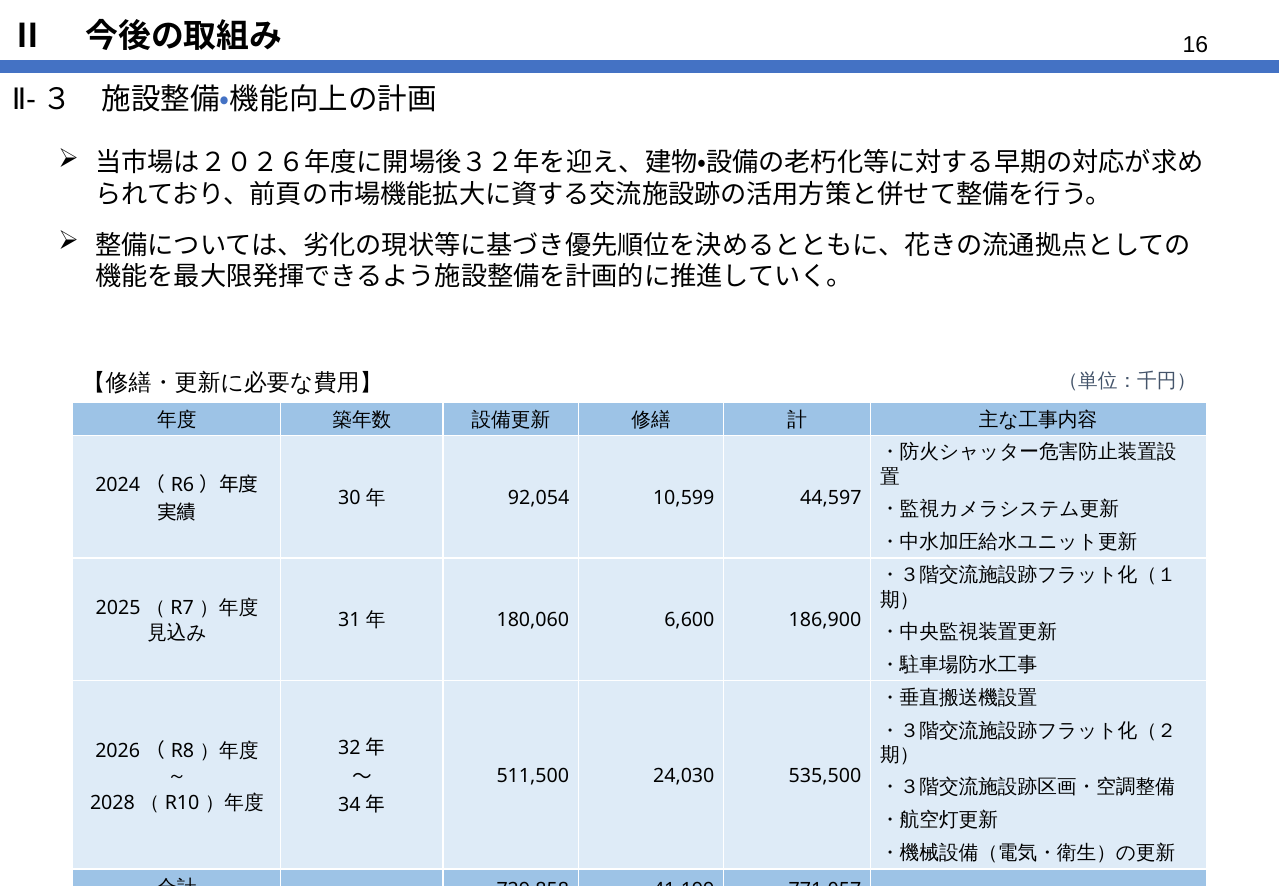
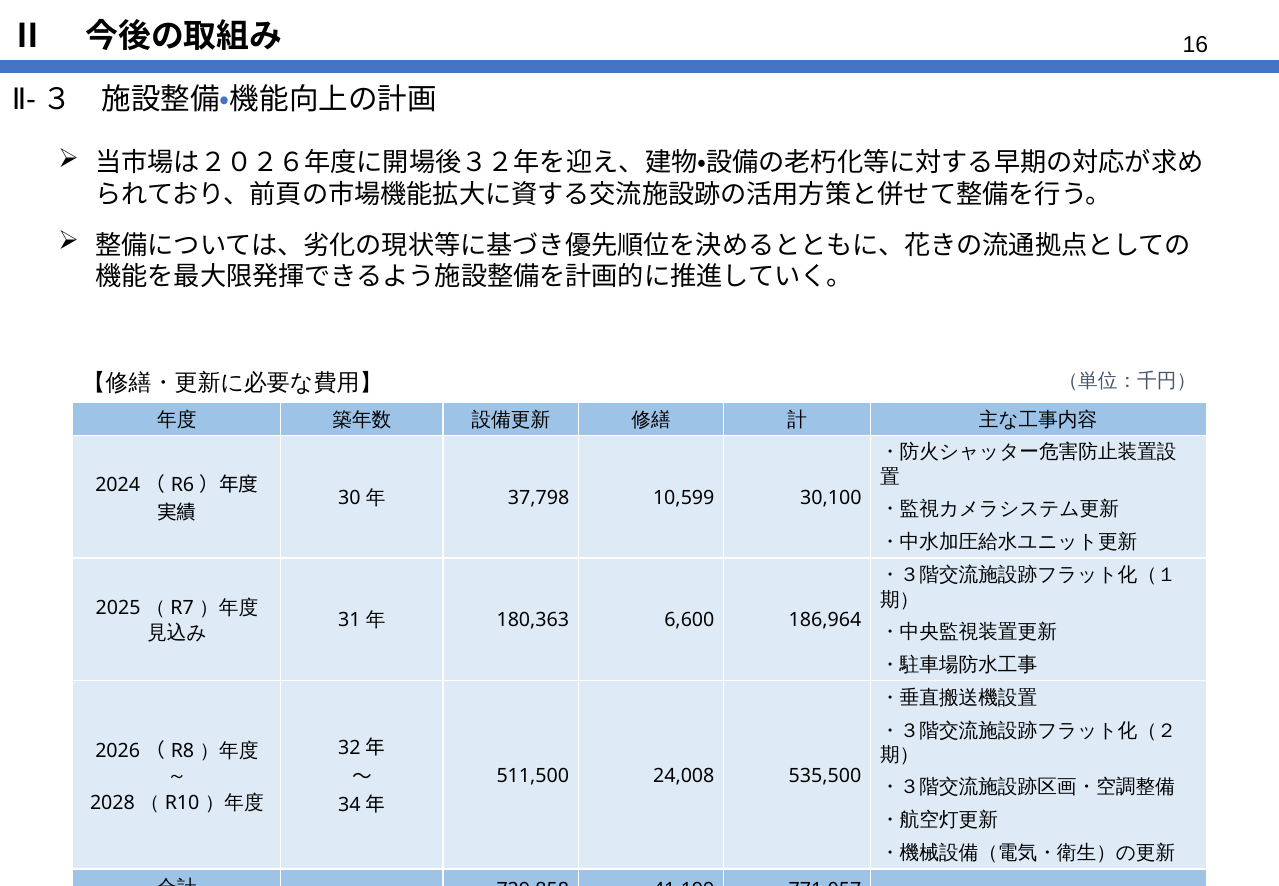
92,054: 92,054 -> 37,798
44,597: 44,597 -> 30,100
180,060: 180,060 -> 180,363
186,900: 186,900 -> 186,964
24,030: 24,030 -> 24,008
